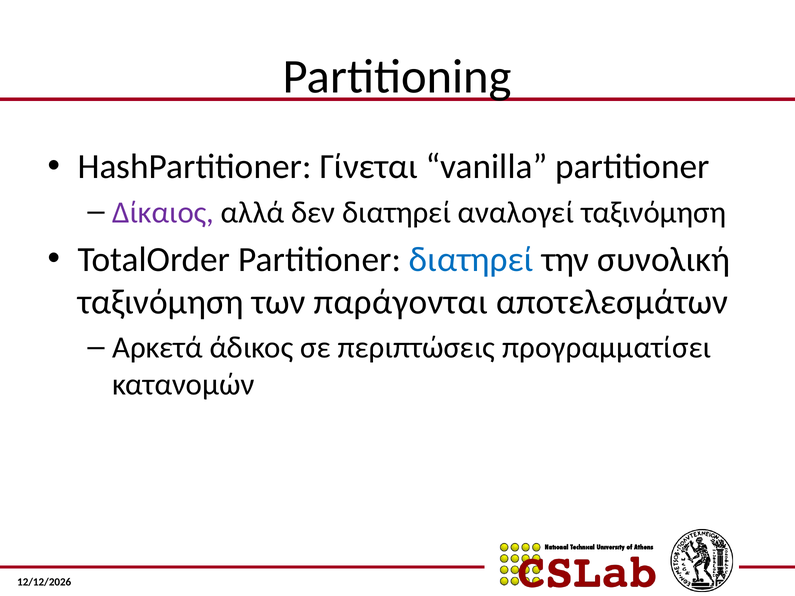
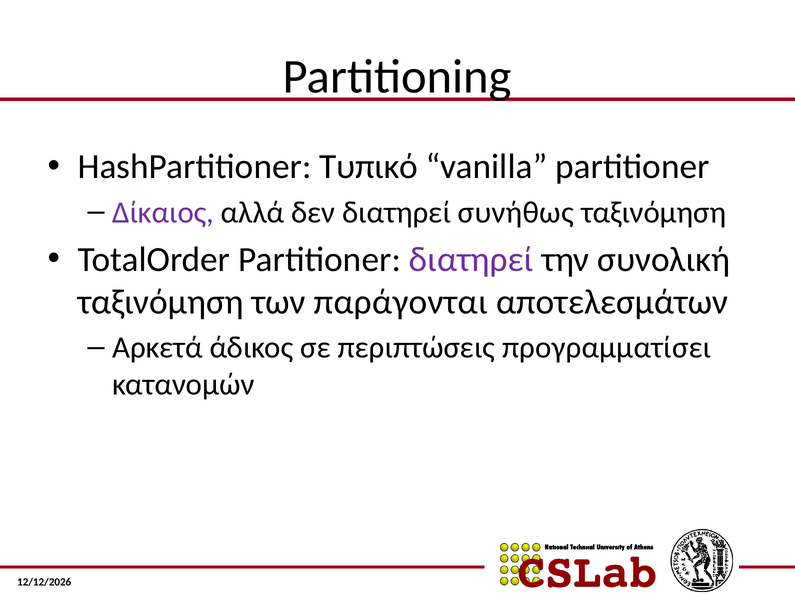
Γίνεται: Γίνεται -> Τυπικό
αναλογεί: αναλογεί -> συνήθως
διατηρεί at (471, 260) colour: blue -> purple
